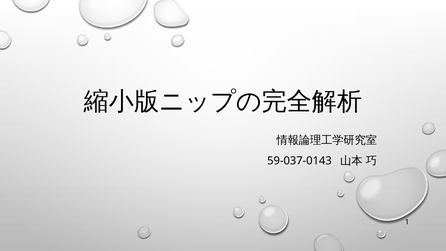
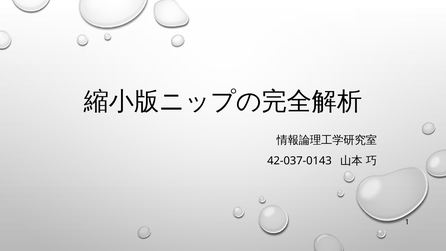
59-037-0143: 59-037-0143 -> 42-037-0143
